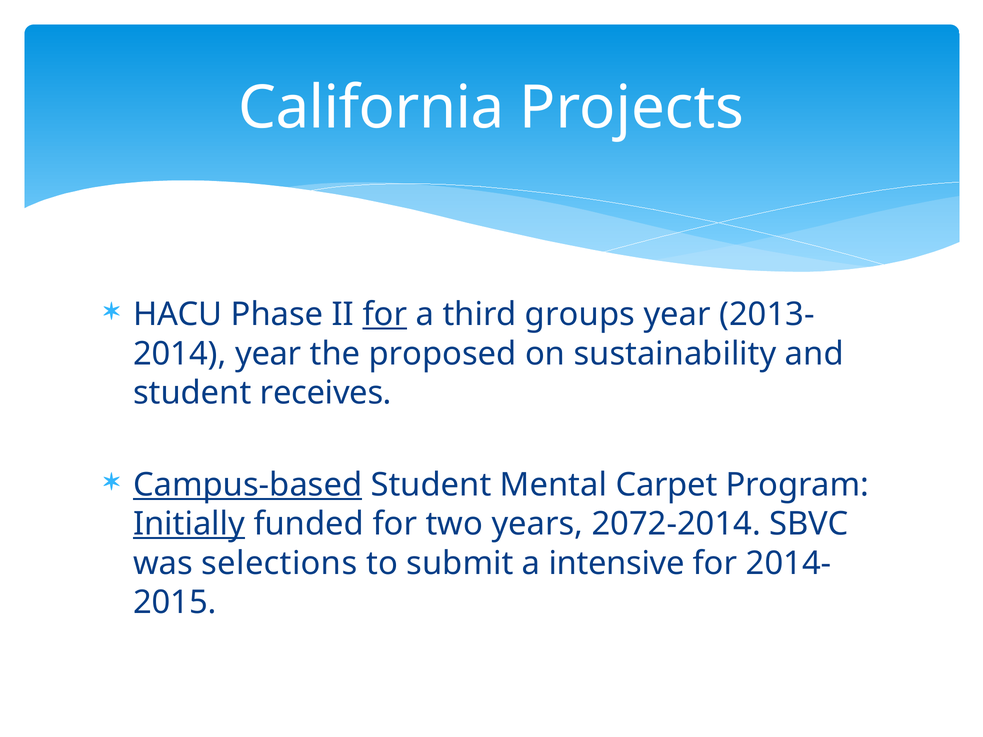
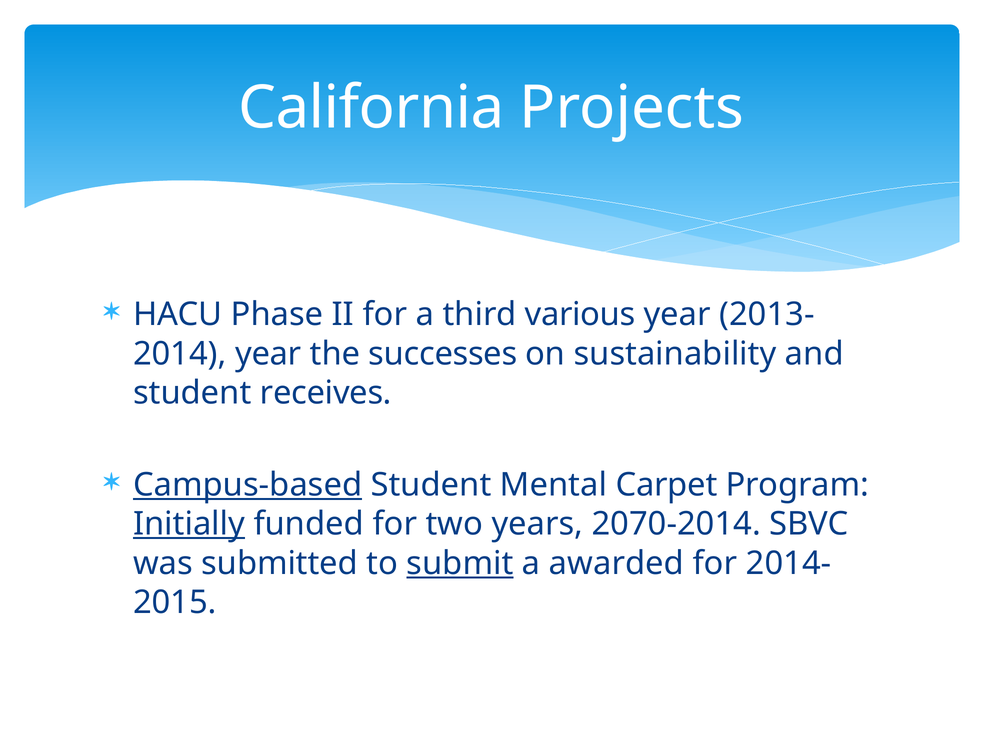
for at (385, 315) underline: present -> none
groups: groups -> various
proposed: proposed -> successes
2072-2014: 2072-2014 -> 2070-2014
selections: selections -> submitted
submit underline: none -> present
intensive: intensive -> awarded
